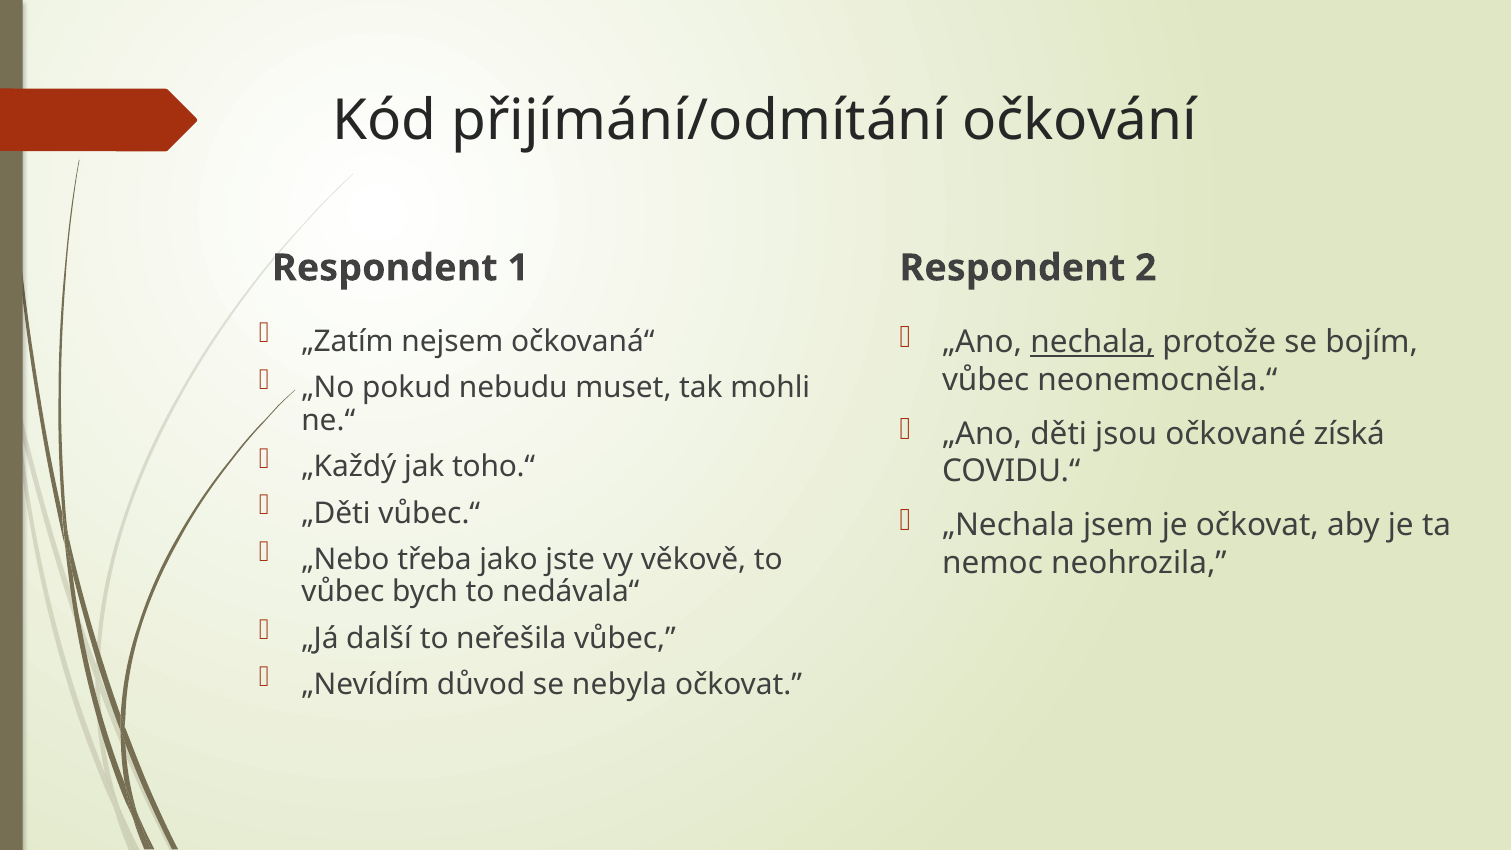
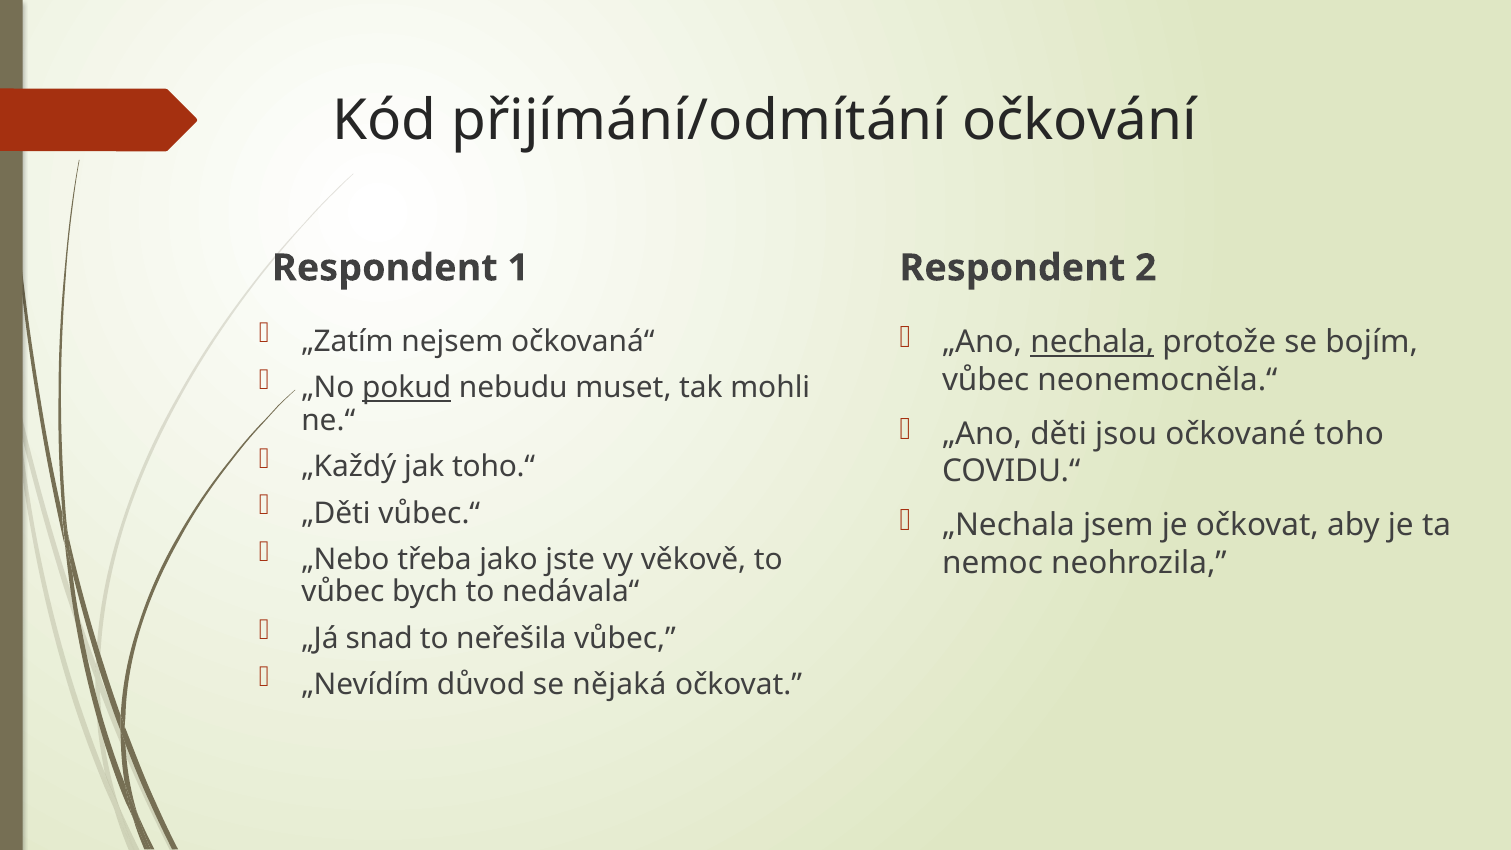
pokud underline: none -> present
získá: získá -> toho
další: další -> snad
nebyla: nebyla -> nějaká
